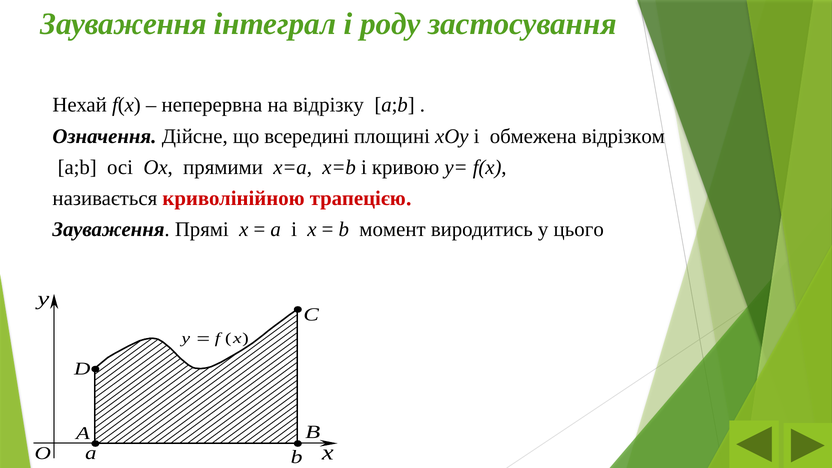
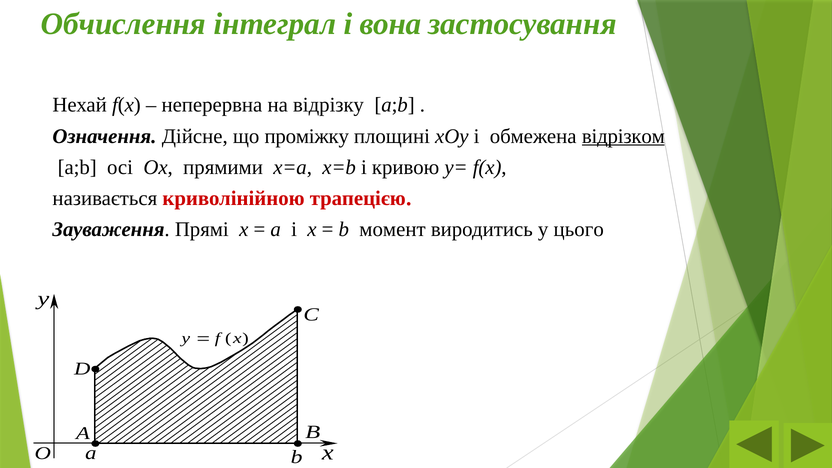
Зауваження at (124, 24): Зауваження -> Обчислення
роду: роду -> вона
всередині: всередині -> проміжку
відрізком underline: none -> present
